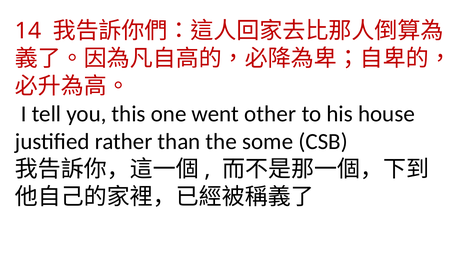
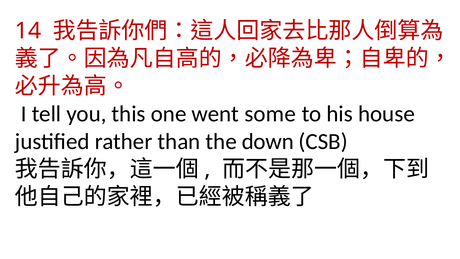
other: other -> some
some: some -> down
